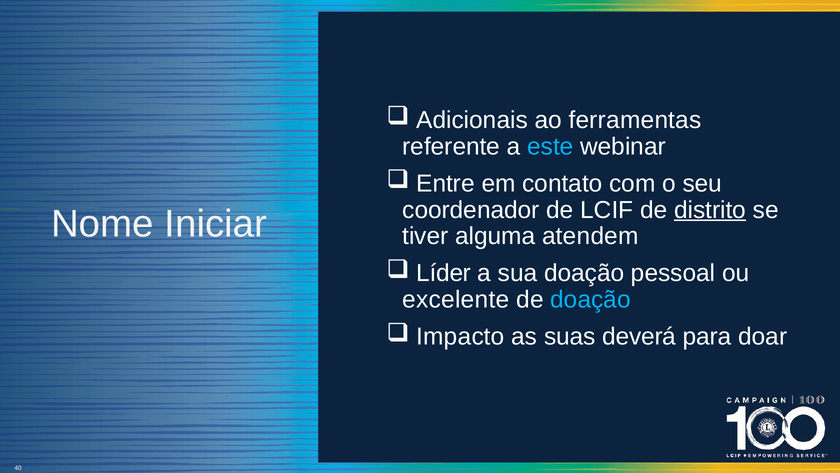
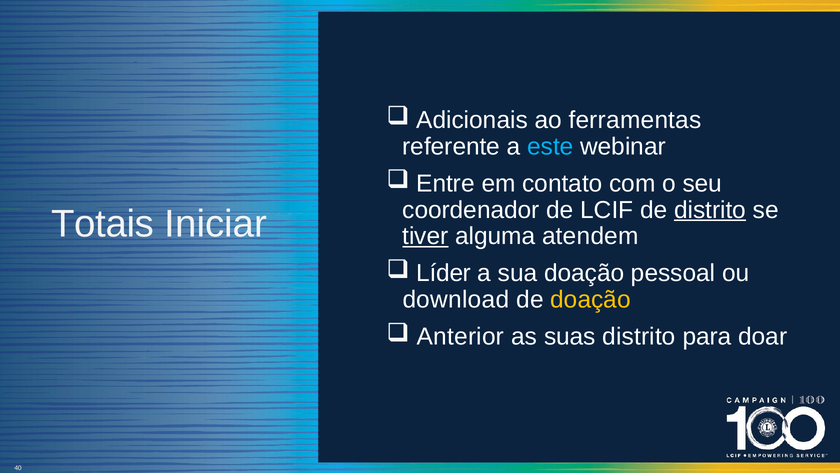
Nome: Nome -> Totais
tiver underline: none -> present
excelente: excelente -> download
doação at (590, 300) colour: light blue -> yellow
Impacto: Impacto -> Anterior
suas deverá: deverá -> distrito
